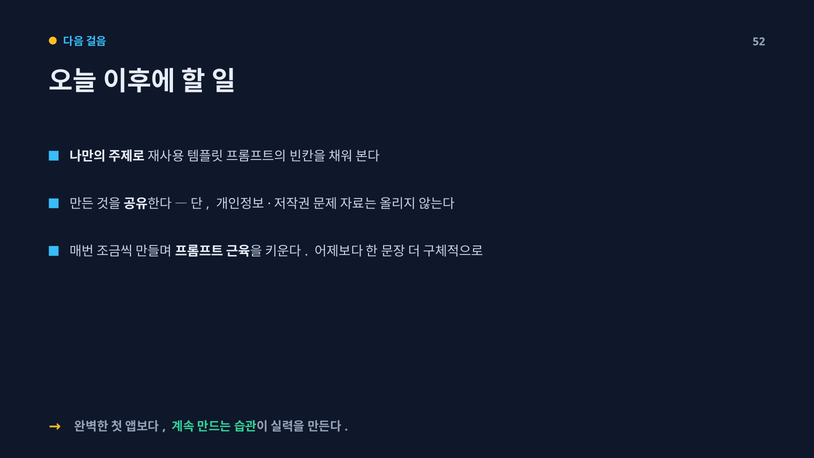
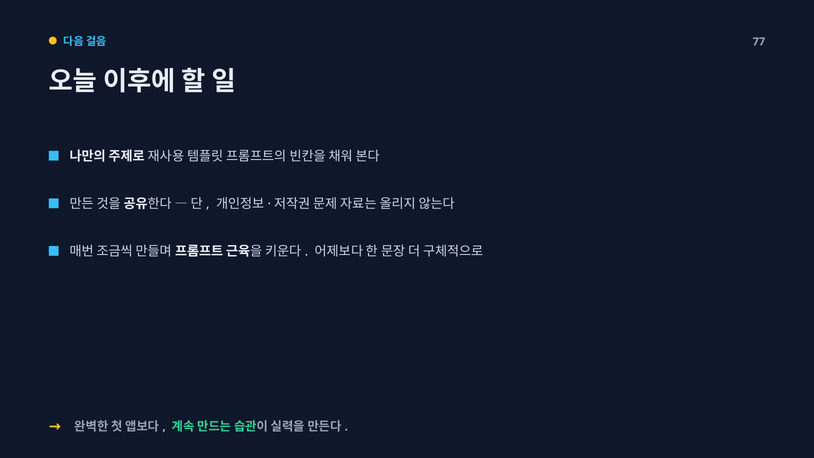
52: 52 -> 77
